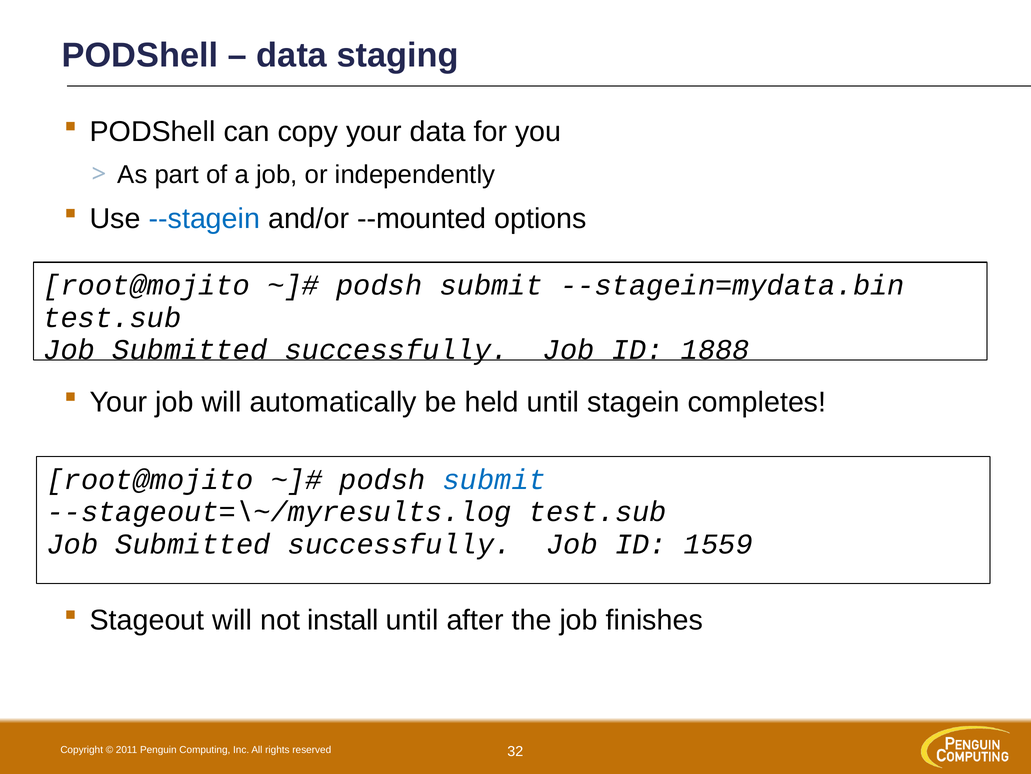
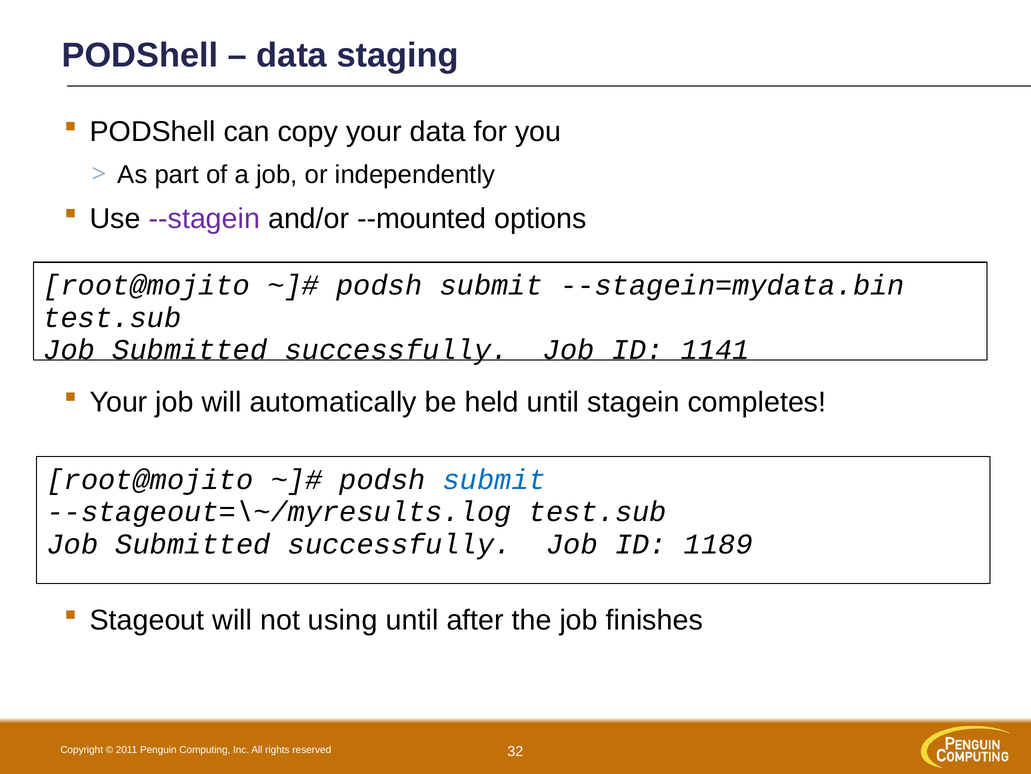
--stagein colour: blue -> purple
1888: 1888 -> 1141
1559: 1559 -> 1189
install: install -> using
